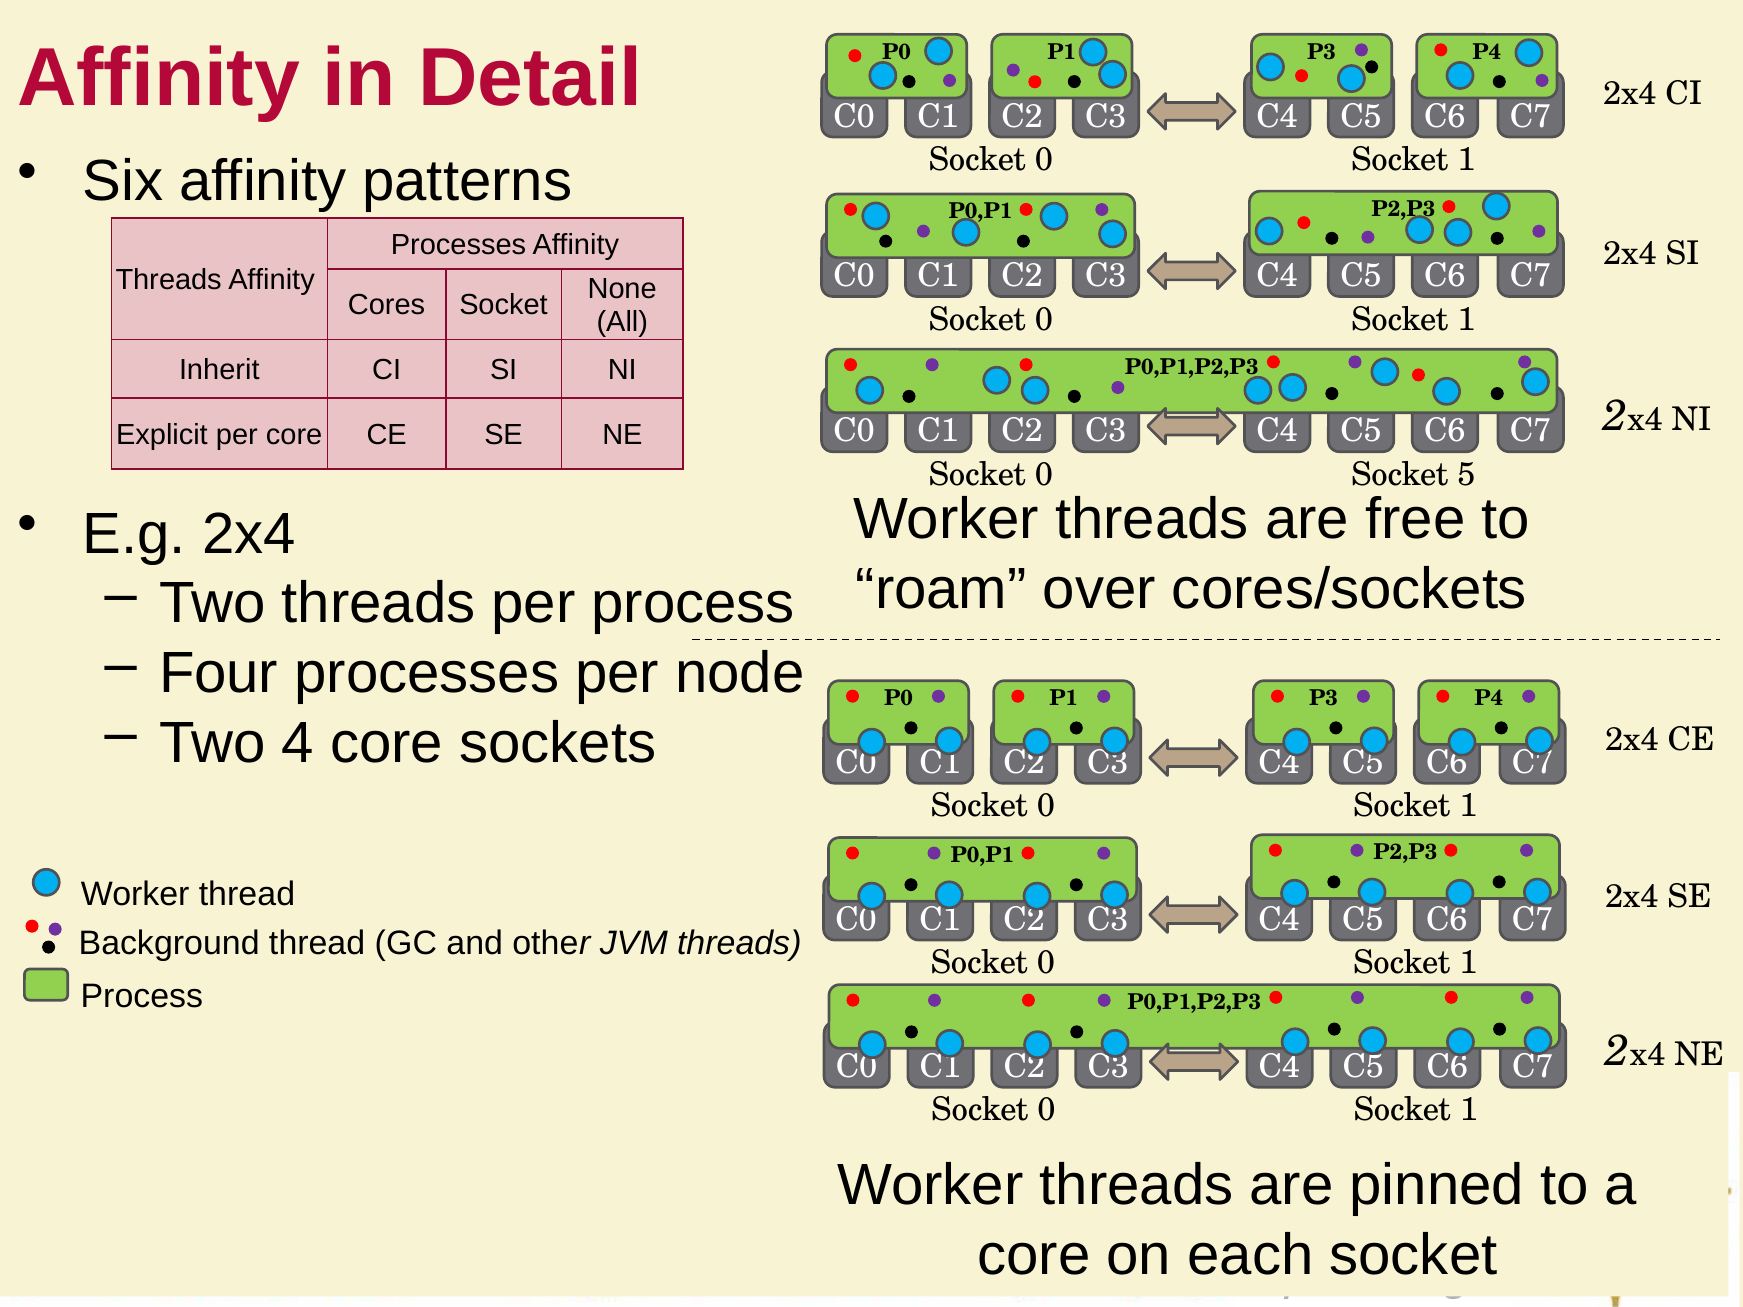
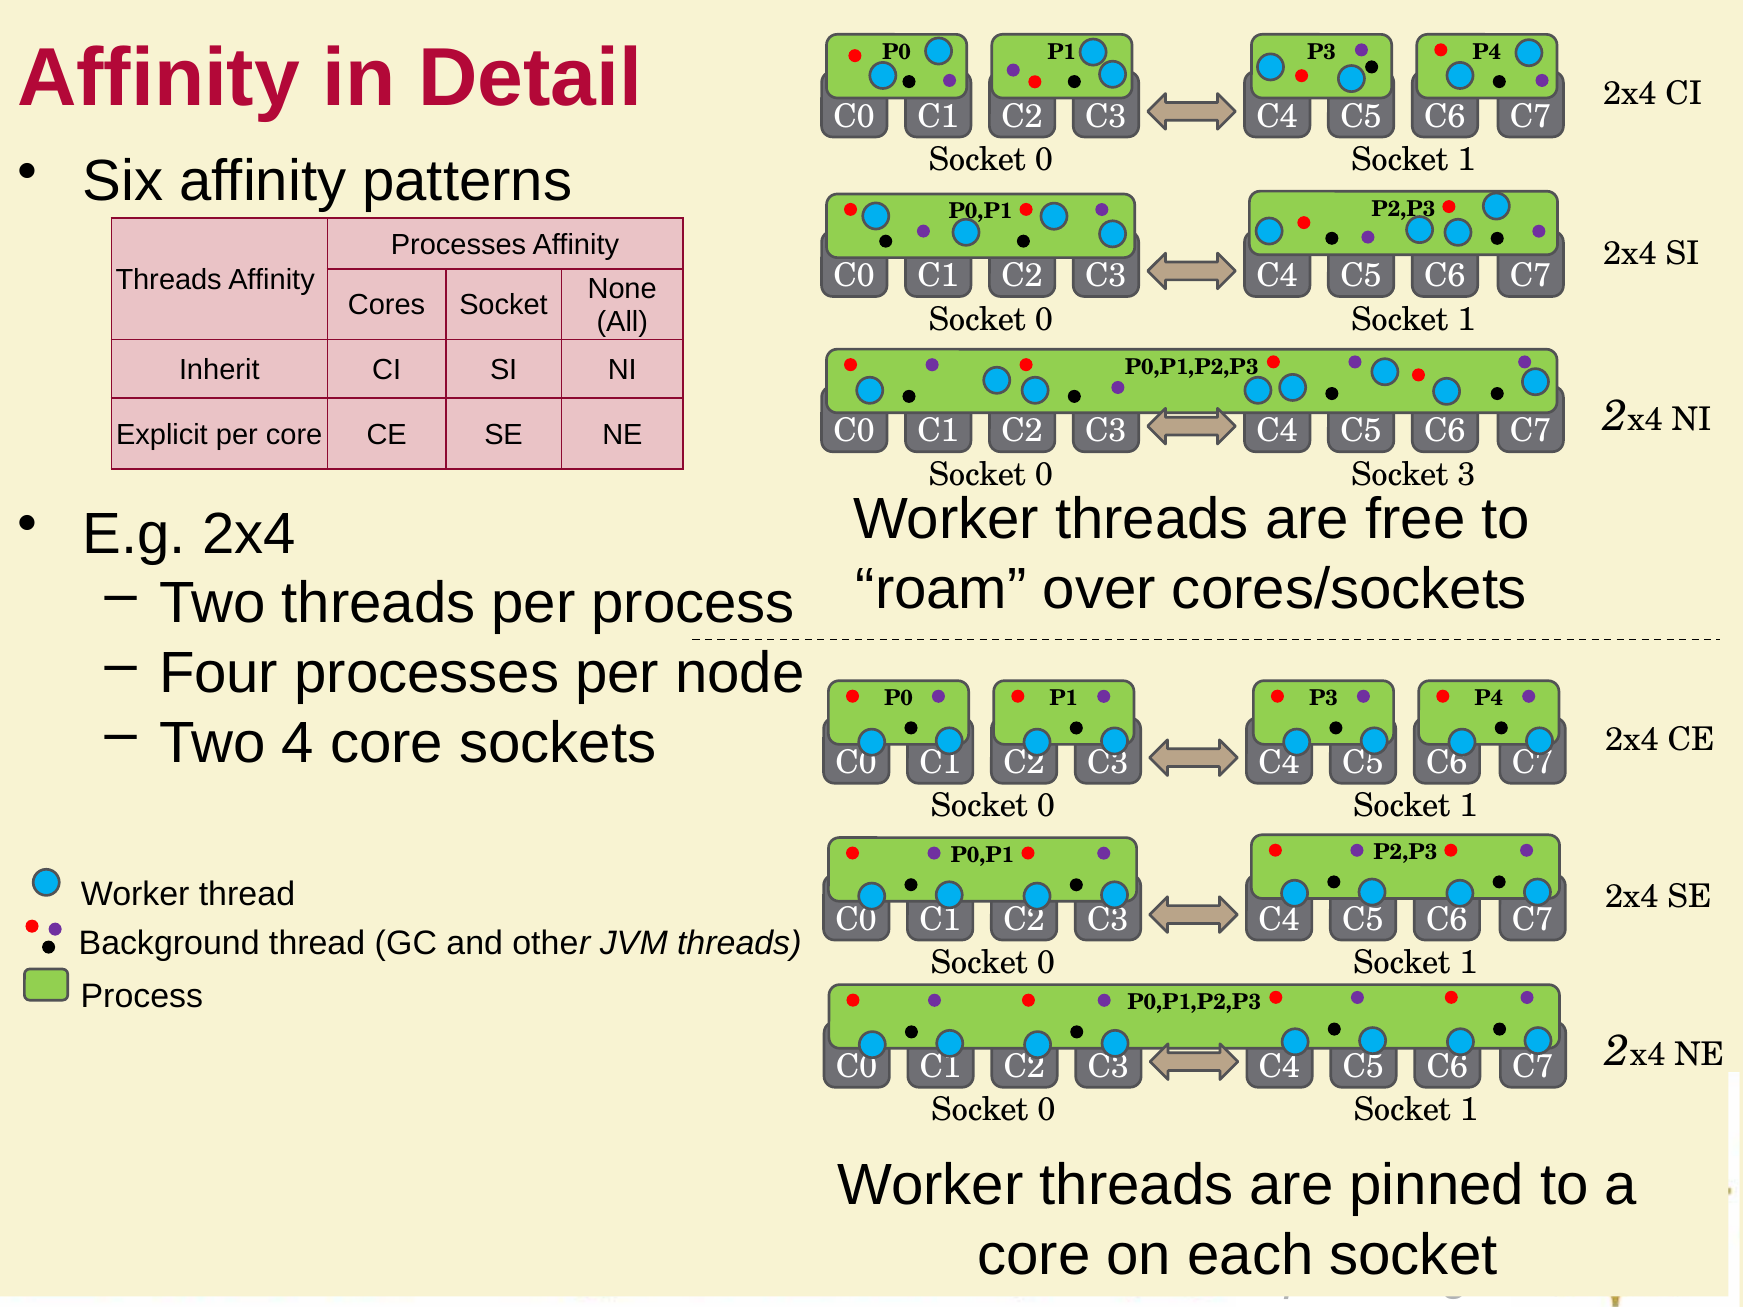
5: 5 -> 3
